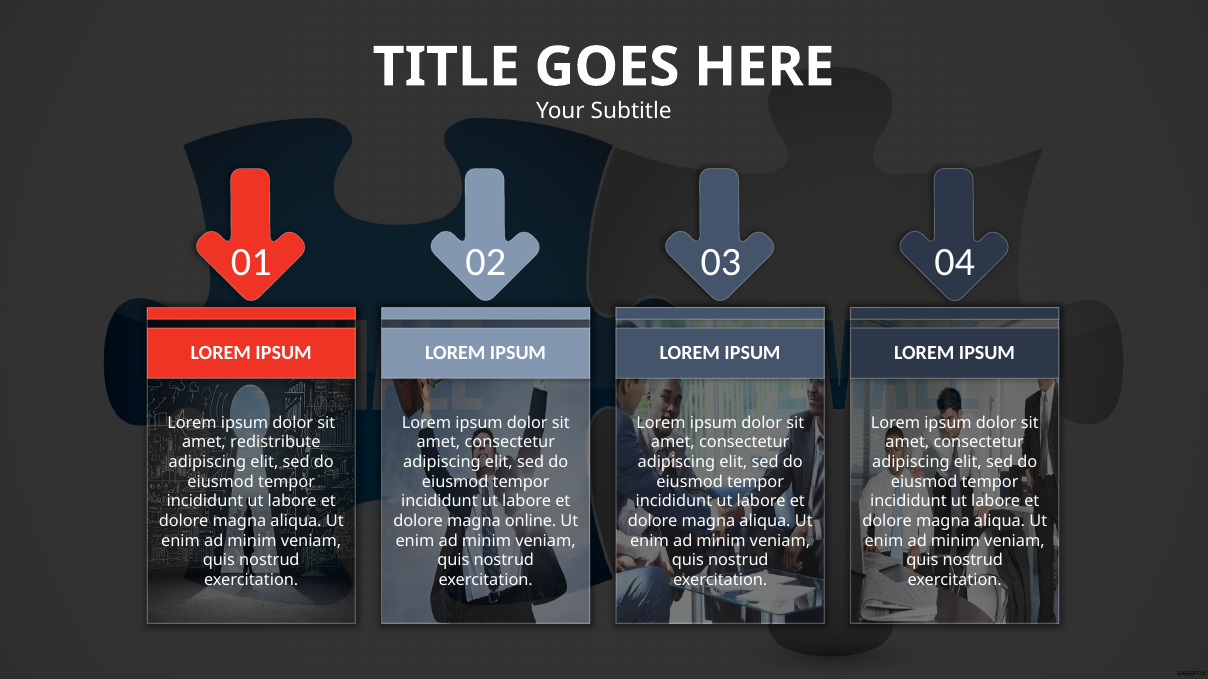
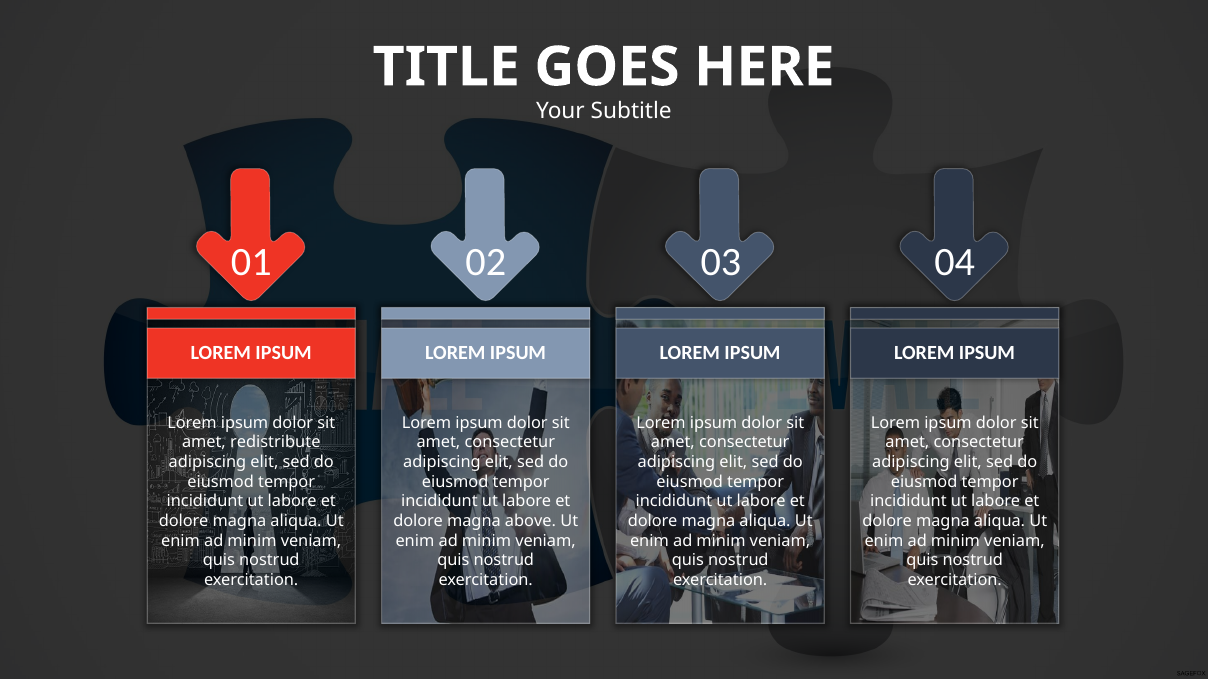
online: online -> above
